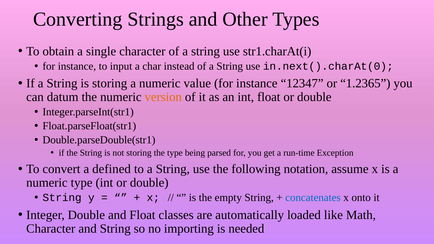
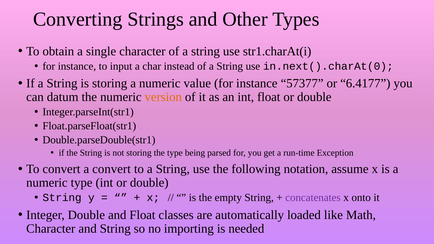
12347: 12347 -> 57377
1.2365: 1.2365 -> 6.4177
a defined: defined -> convert
concatenates colour: blue -> purple
